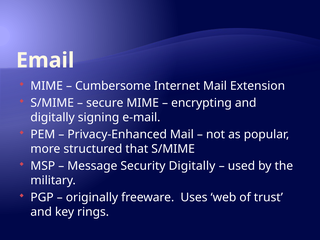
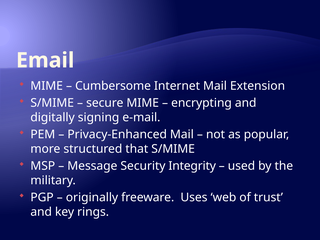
Security Digitally: Digitally -> Integrity
